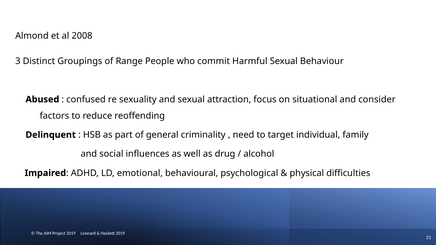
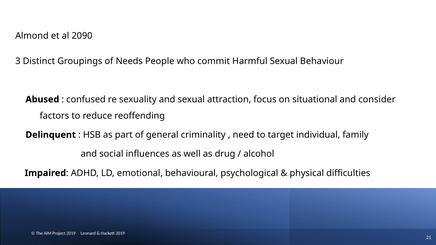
2008: 2008 -> 2090
Range: Range -> Needs
